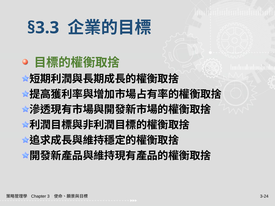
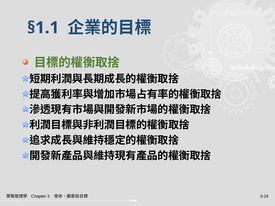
§3.3: §3.3 -> §1.1
